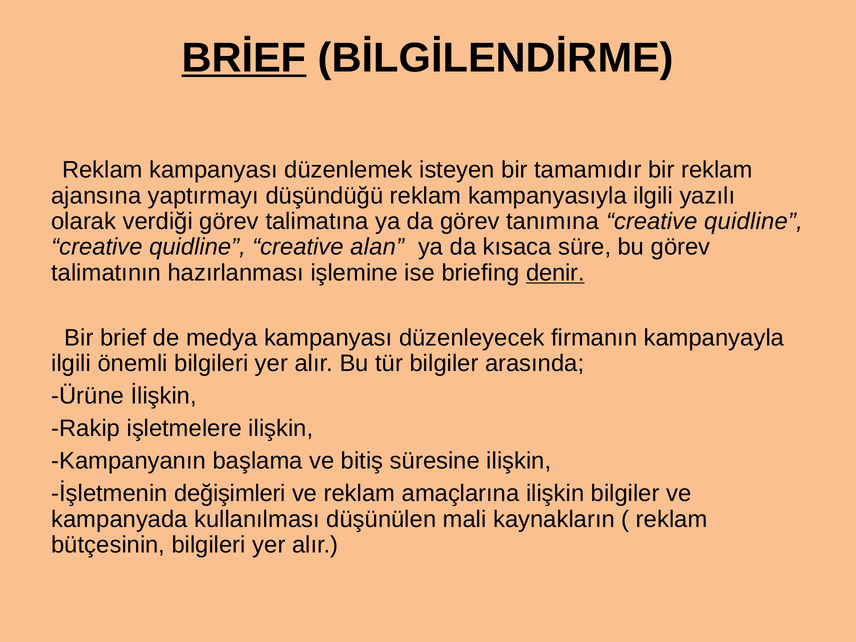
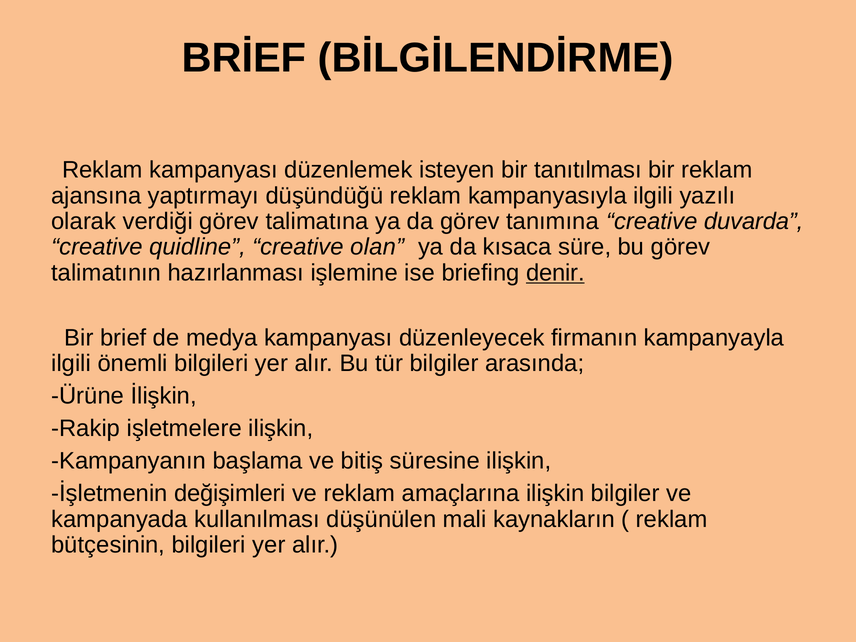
BRİEF underline: present -> none
tamamıdır: tamamıdır -> tanıtılması
tanımına creative quidline: quidline -> duvarda
alan: alan -> olan
